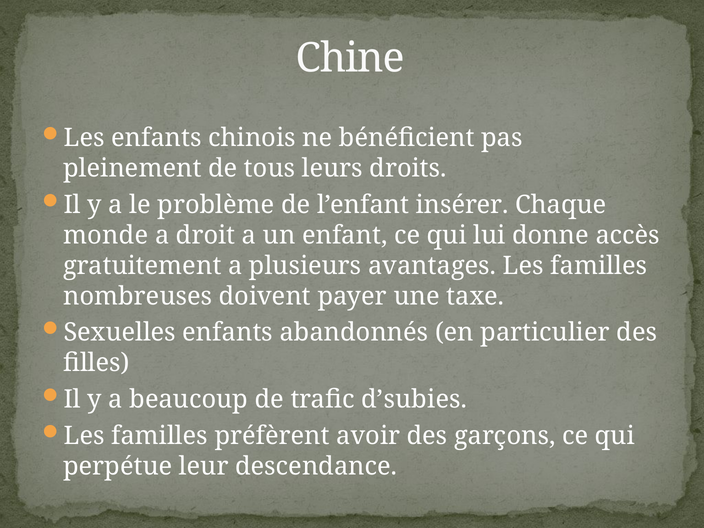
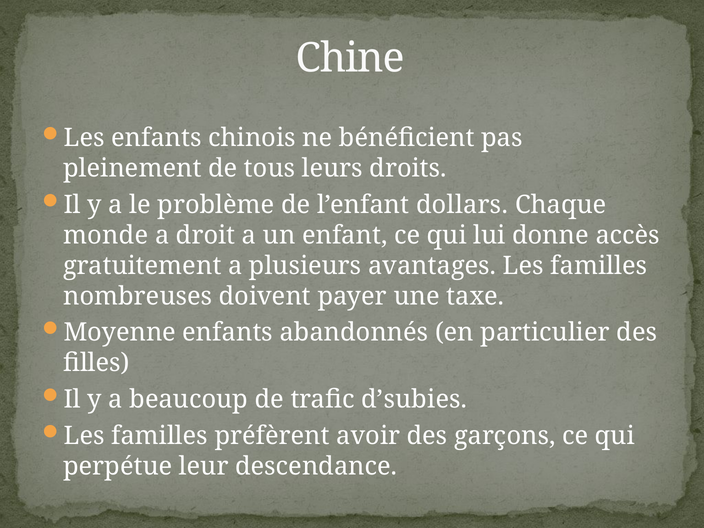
insérer: insérer -> dollars
Sexuelles: Sexuelles -> Moyenne
